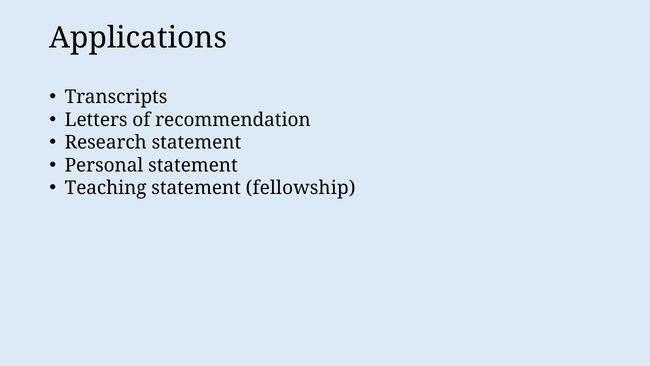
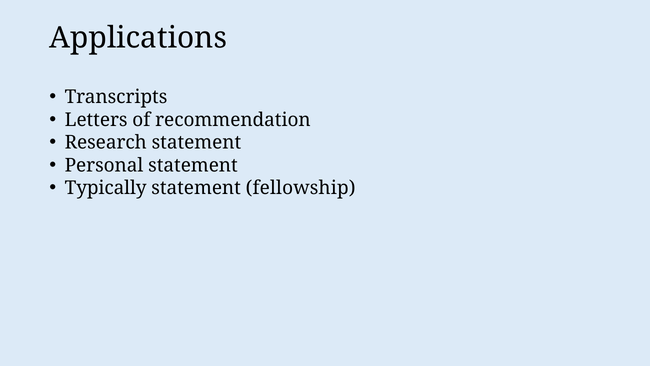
Teaching: Teaching -> Typically
